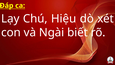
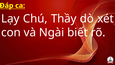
Hiệu: Hiệu -> Thầy
